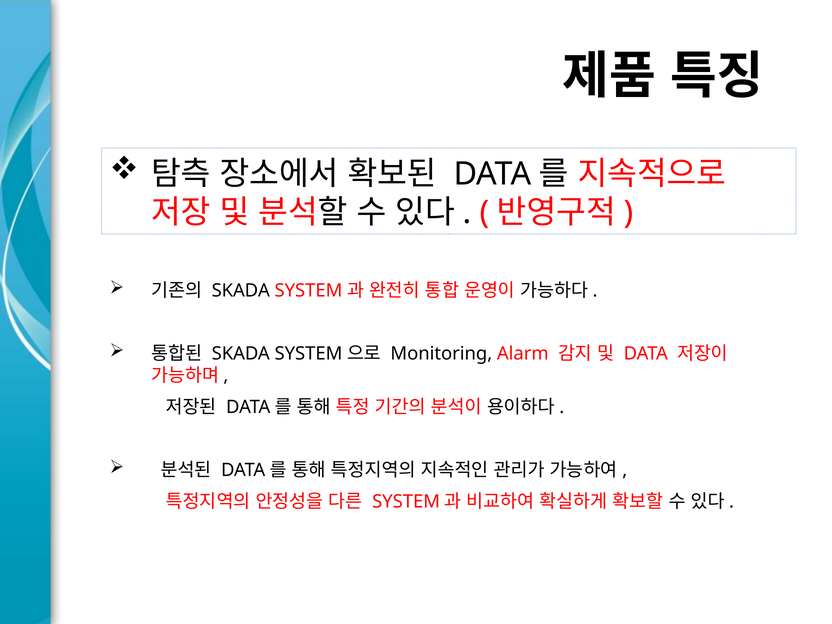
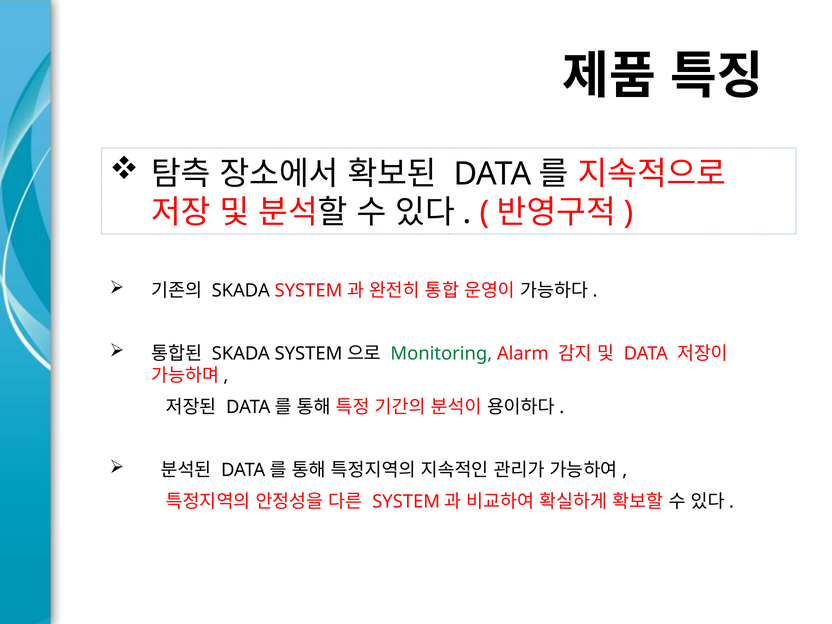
Monitoring colour: black -> green
